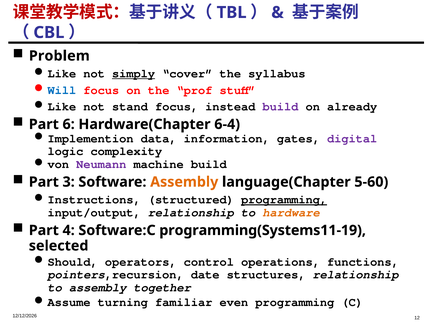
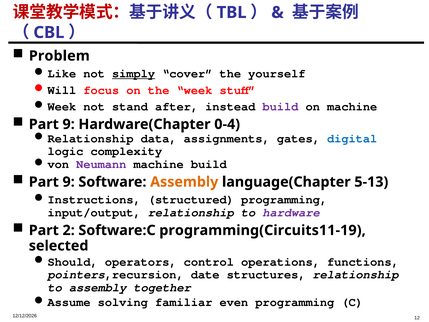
syllabus: syllabus -> yourself
Will colour: blue -> black
the prof: prof -> week
Like at (62, 106): Like -> Week
stand focus: focus -> after
on already: already -> machine
6 at (69, 124): 6 -> 9
6-4: 6-4 -> 0-4
Implemention at (91, 138): Implemention -> Relationship
information: information -> assignments
digital colour: purple -> blue
3 at (69, 182): 3 -> 9
5-60: 5-60 -> 5-13
programming at (284, 200) underline: present -> none
hardware colour: orange -> purple
4: 4 -> 2
programming(Systems11-19: programming(Systems11-19 -> programming(Circuits11-19
turning: turning -> solving
